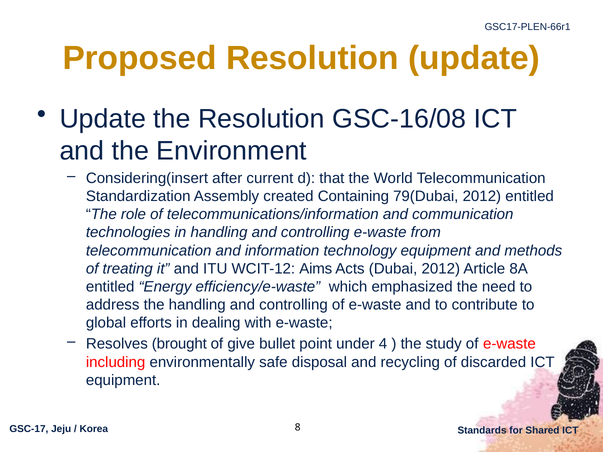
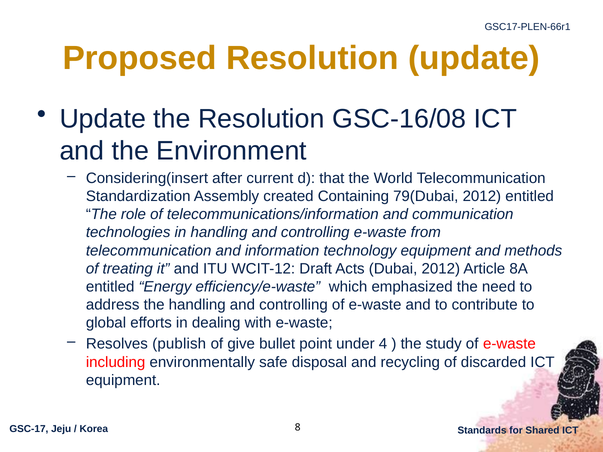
Aims: Aims -> Draft
brought: brought -> publish
